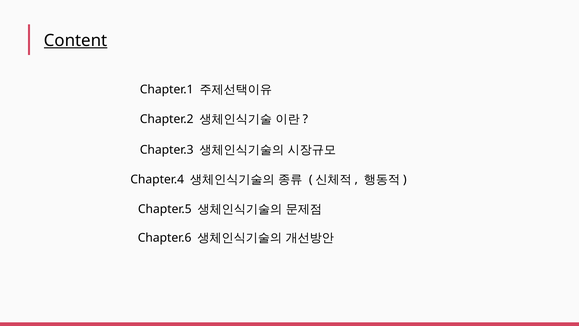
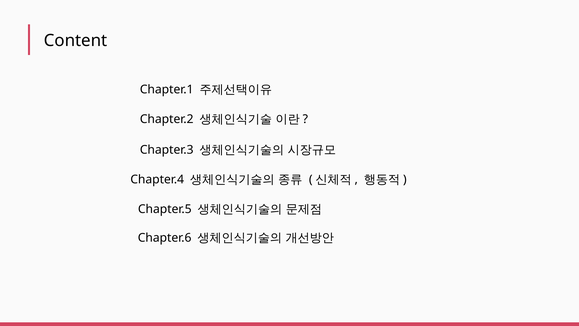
Content underline: present -> none
